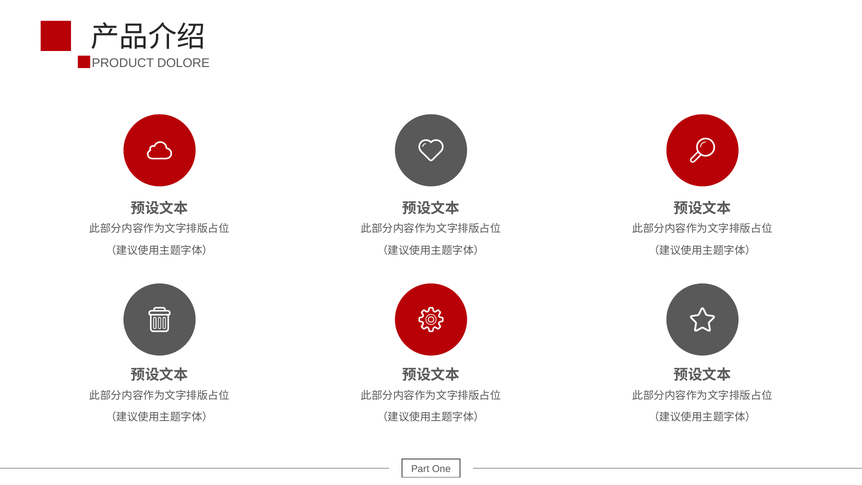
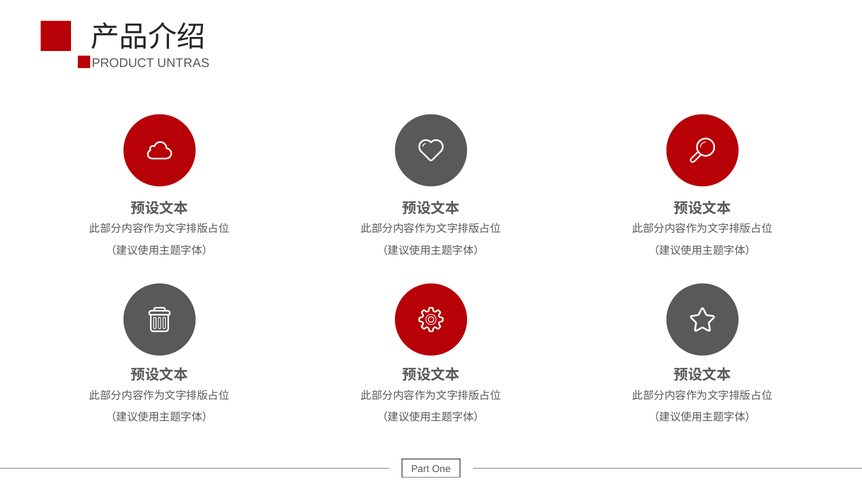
DOLORE: DOLORE -> UNTRAS
